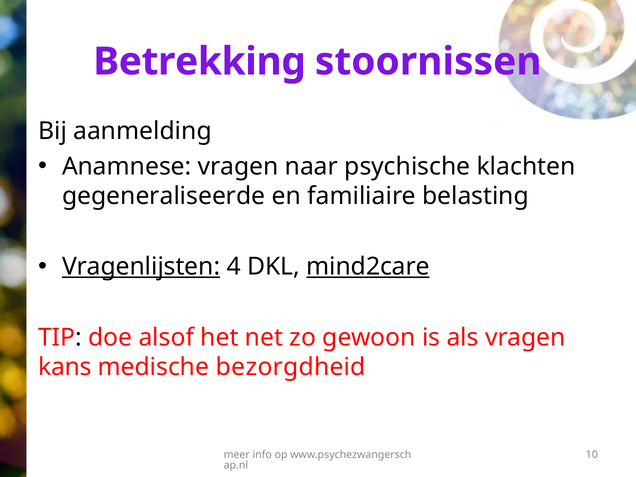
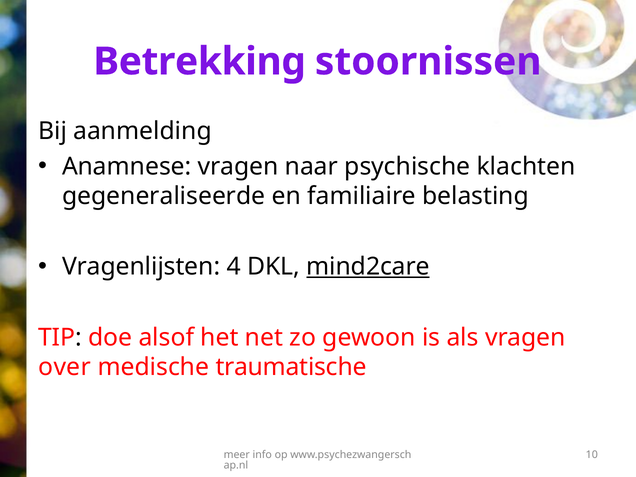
Vragenlijsten underline: present -> none
kans: kans -> over
bezorgdheid: bezorgdheid -> traumatische
